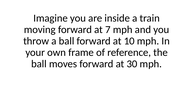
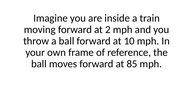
7: 7 -> 2
30: 30 -> 85
